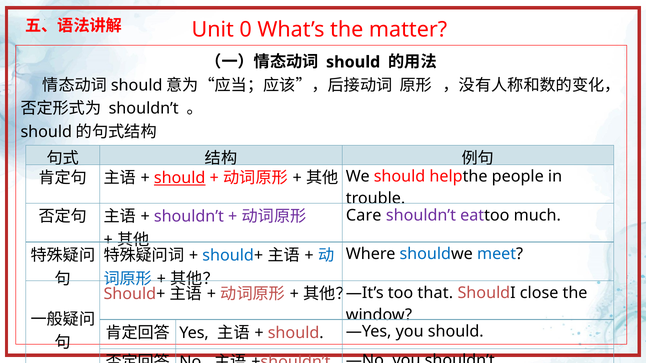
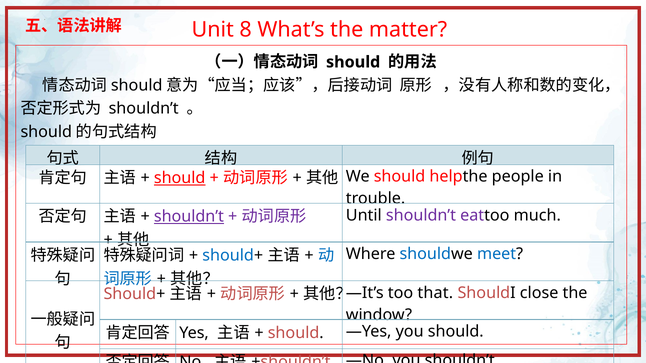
0: 0 -> 8
shouldn’t at (189, 217) underline: none -> present
Care: Care -> Until
